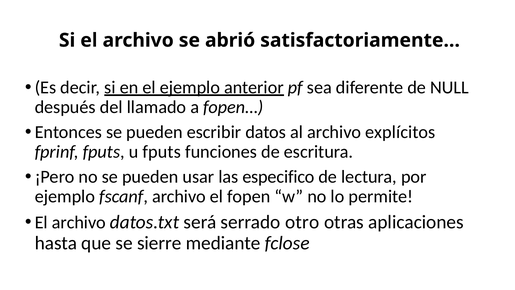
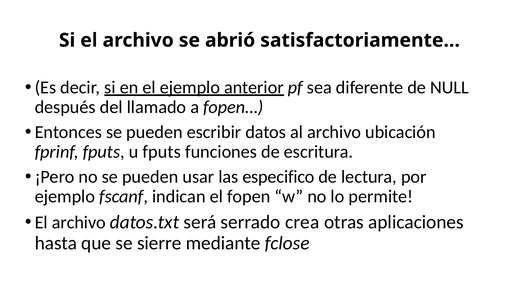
explícitos: explícitos -> ubicación
fscanf archivo: archivo -> indican
otro: otro -> crea
